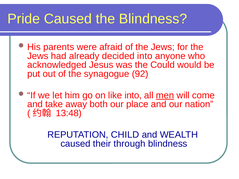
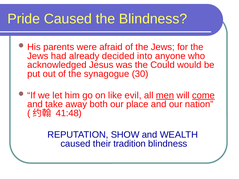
92: 92 -> 30
like into: into -> evil
come underline: none -> present
13:48: 13:48 -> 41:48
CHILD: CHILD -> SHOW
through: through -> tradition
